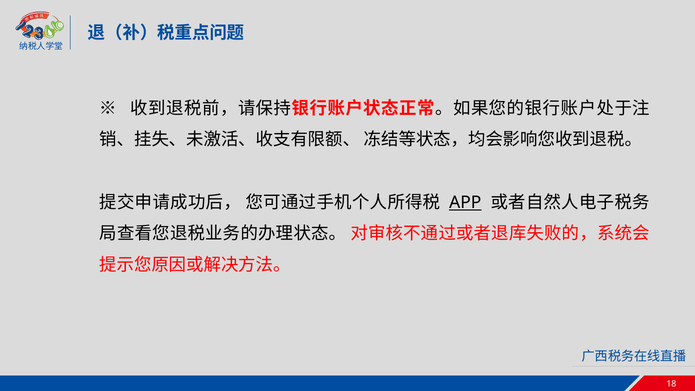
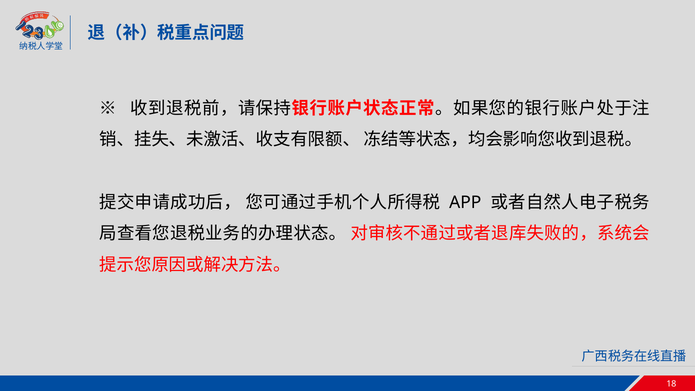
APP underline: present -> none
